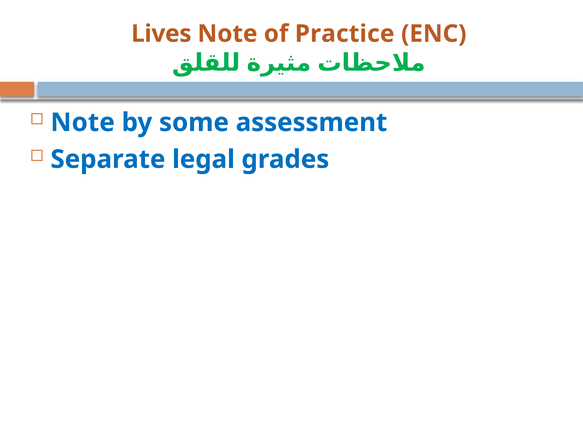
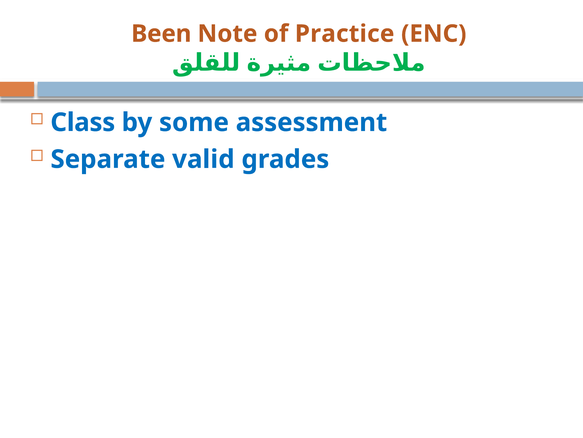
Lives: Lives -> Been
Note at (83, 122): Note -> Class
legal: legal -> valid
